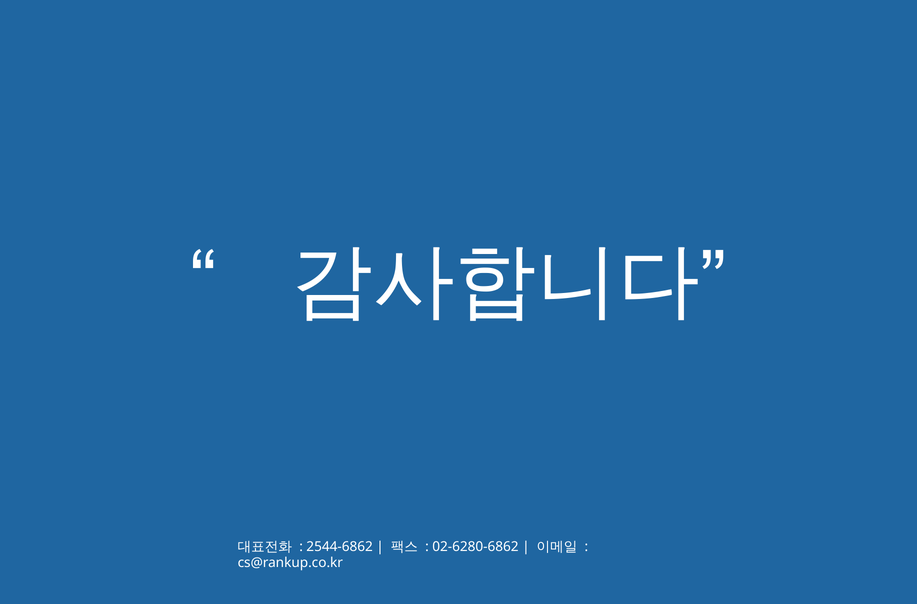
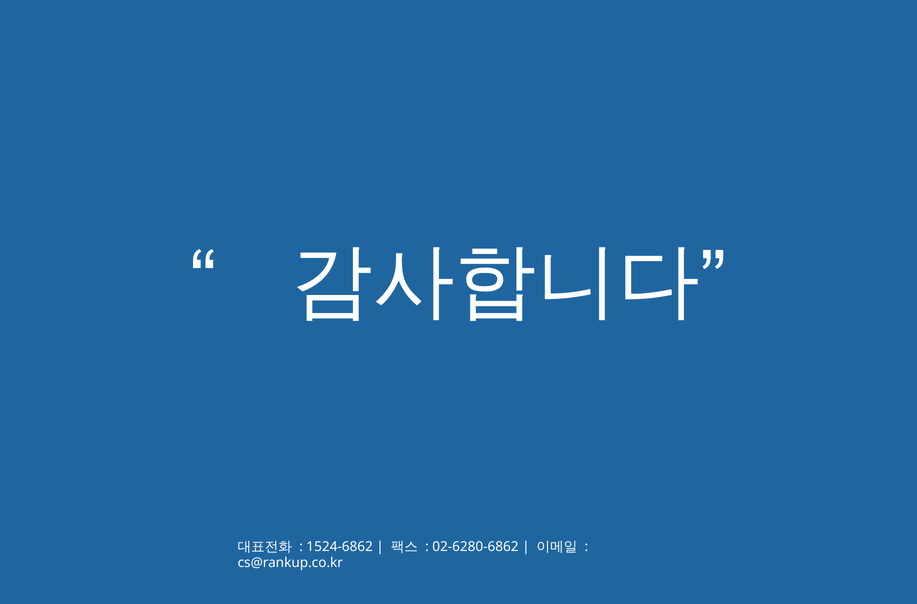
2544-6862: 2544-6862 -> 1524-6862
